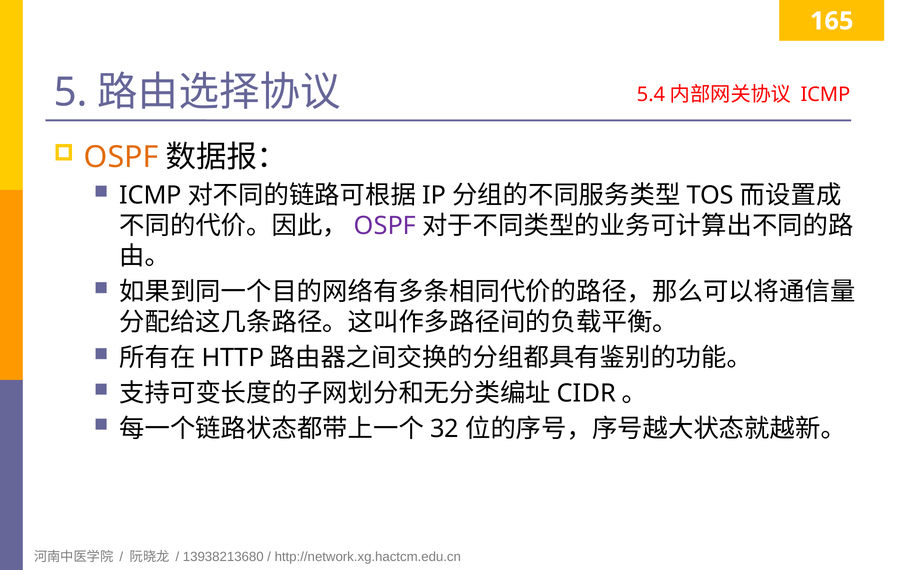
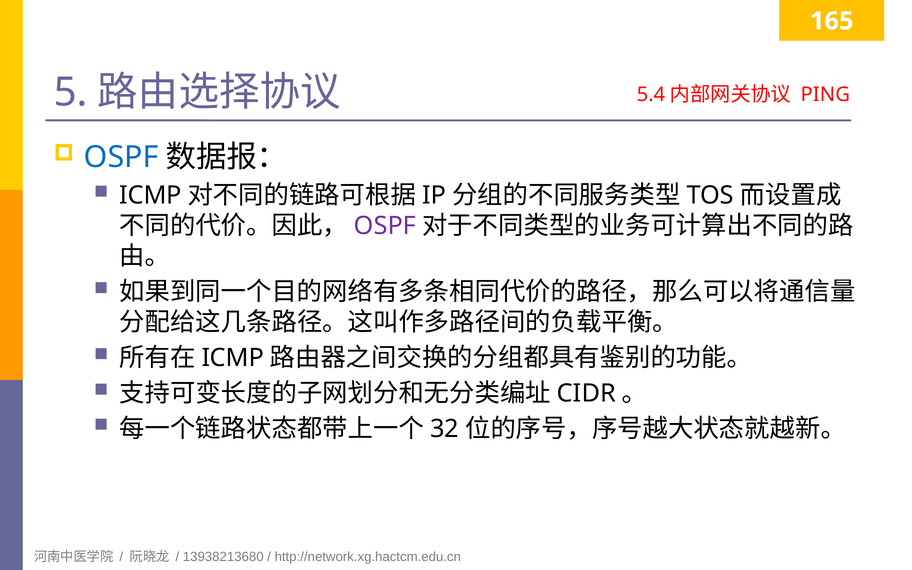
ICMP at (825, 94): ICMP -> PING
OSPF at (121, 157) colour: orange -> blue
HTTP at (233, 358): HTTP -> ICMP
